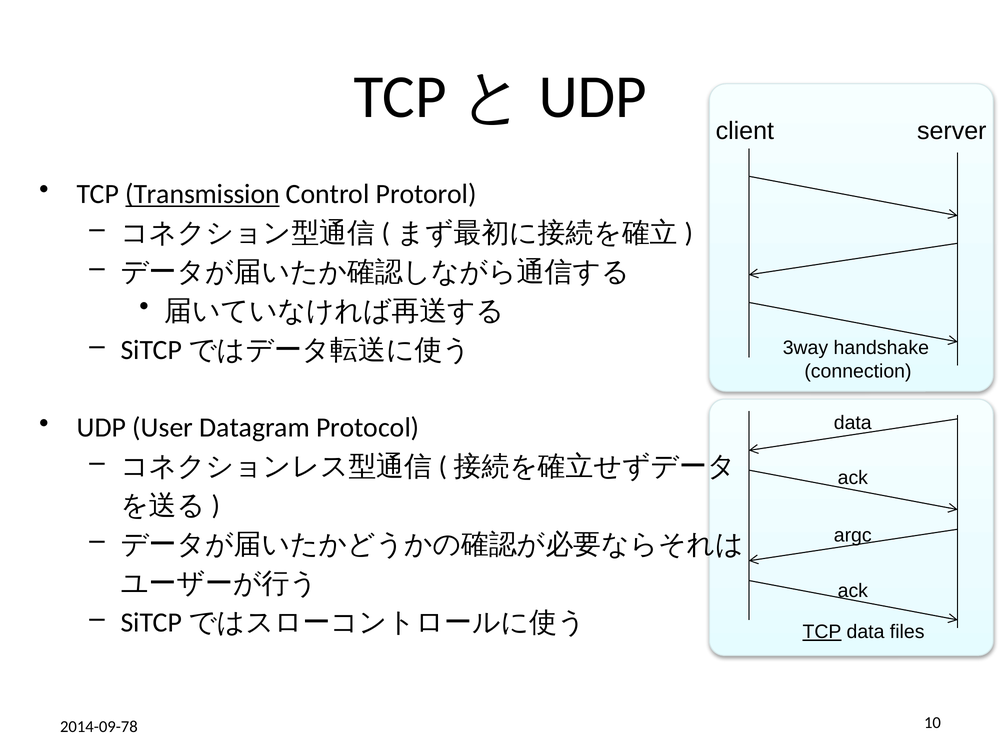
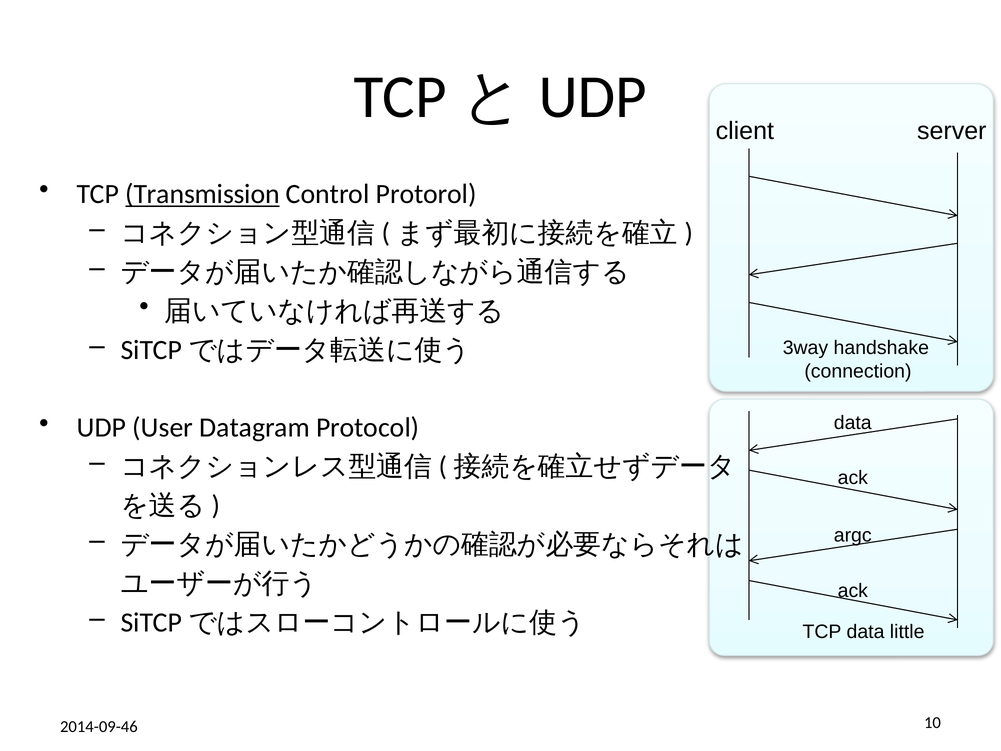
TCP at (822, 632) underline: present -> none
files: files -> little
2014-09-78: 2014-09-78 -> 2014-09-46
